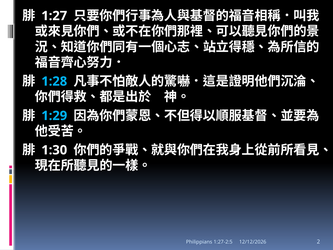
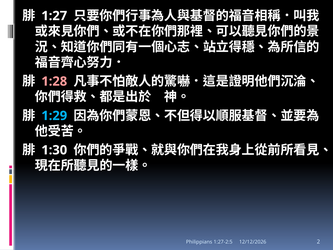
1:28 colour: light blue -> pink
